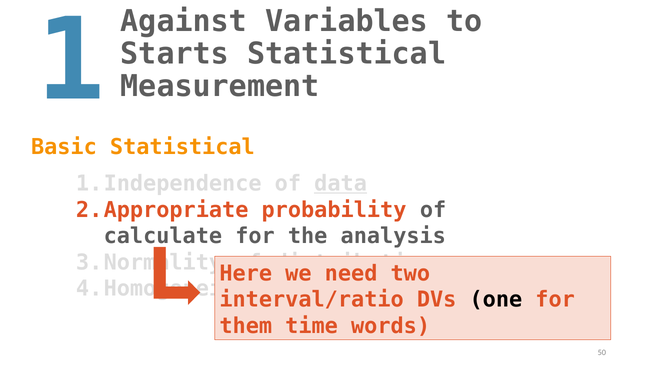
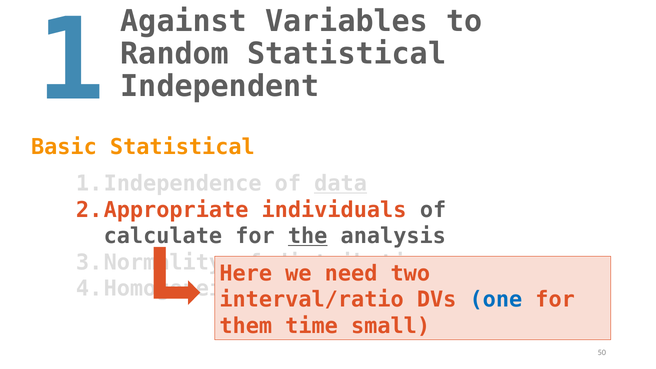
Starts: Starts -> Random
Measurement: Measurement -> Independent
probability: probability -> individuals
the underline: none -> present
one colour: black -> blue
words: words -> small
